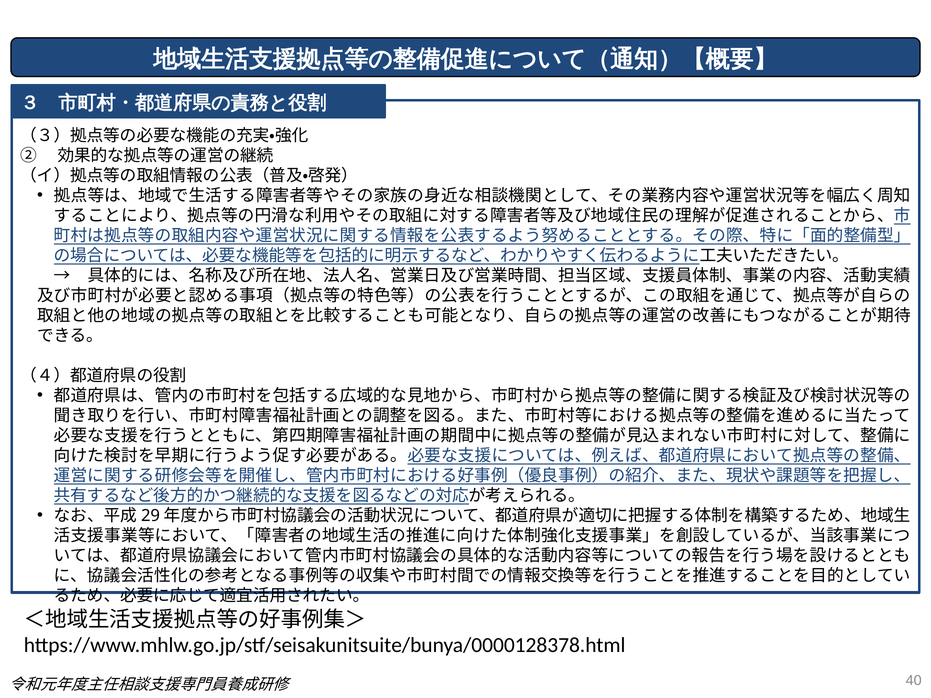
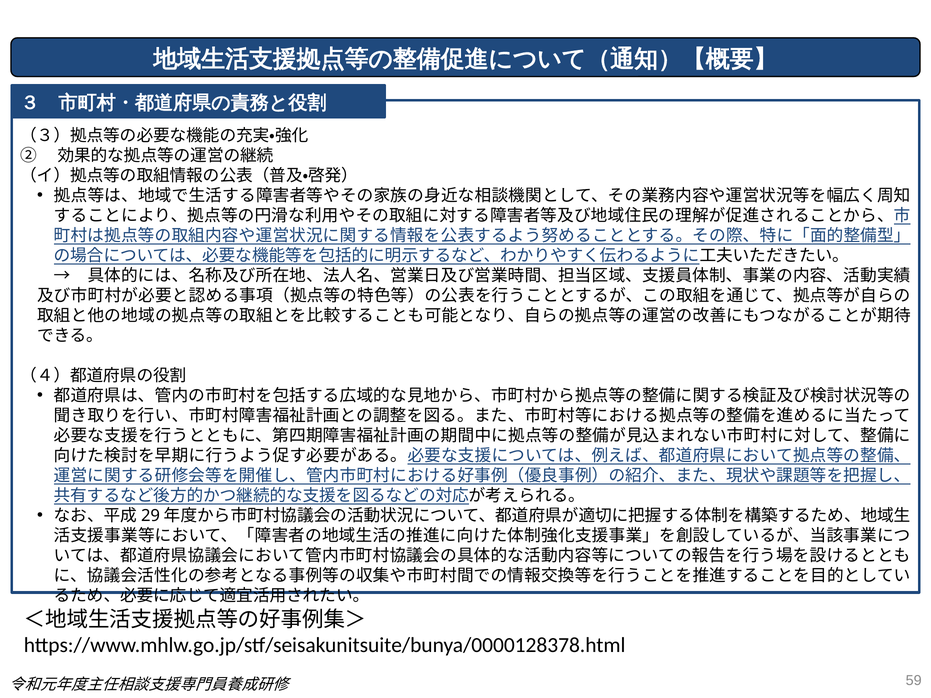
40: 40 -> 59
